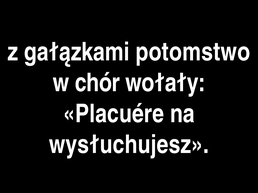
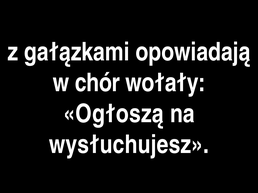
potomstwo: potomstwo -> opowiadają
Placuére: Placuére -> Ogłoszą
